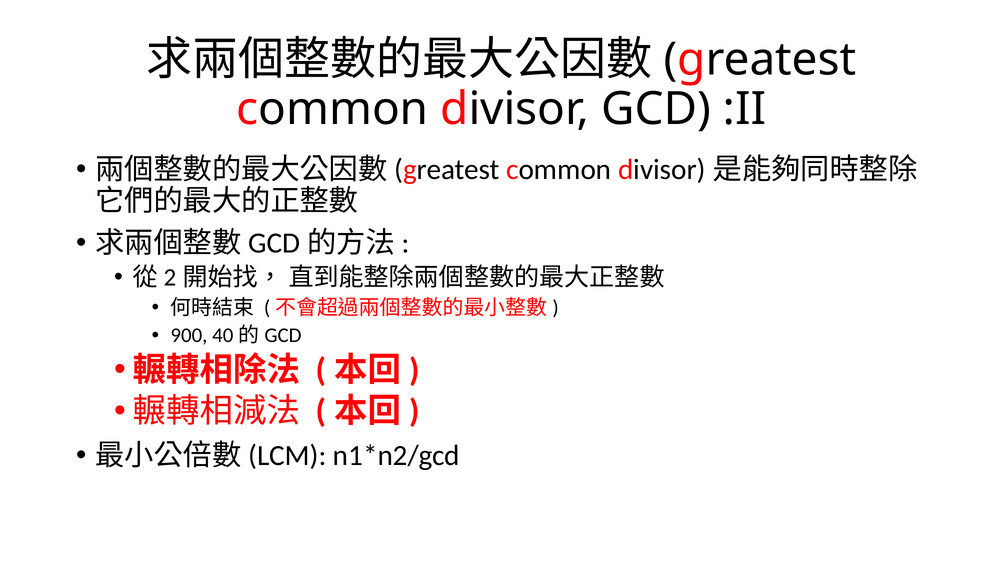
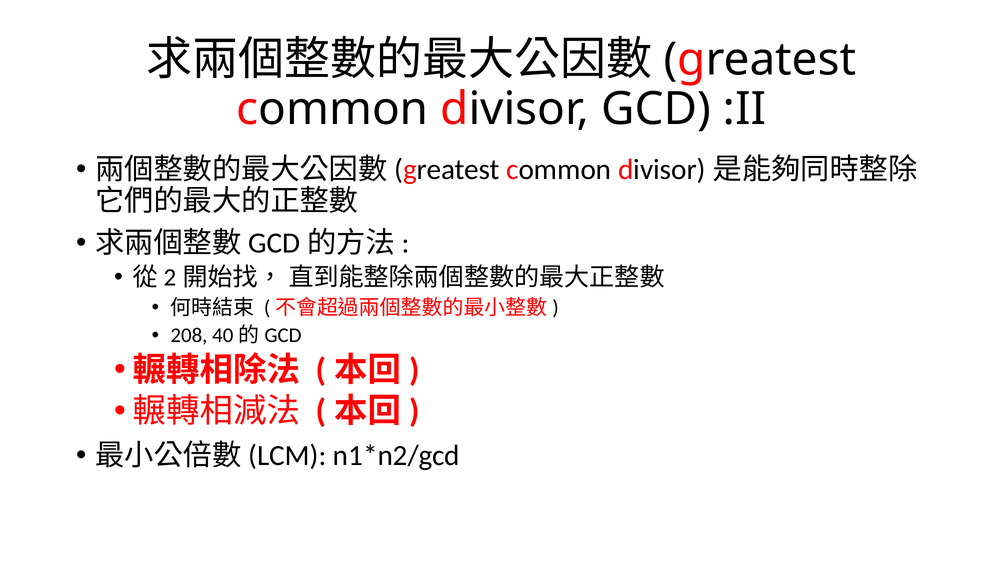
900: 900 -> 208
